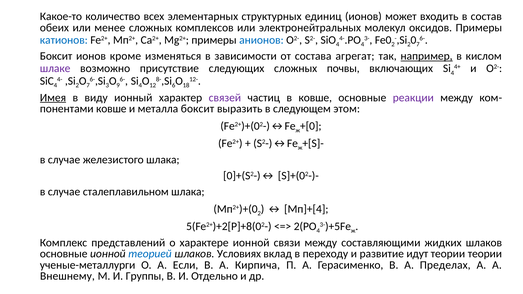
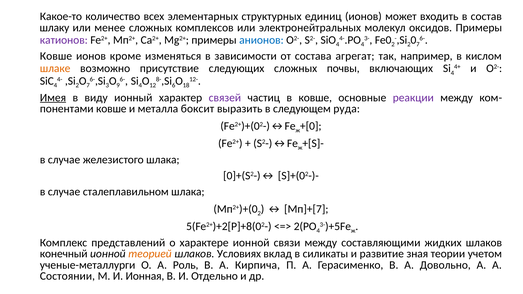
обеих: обеих -> шлаку
катионов colour: blue -> purple
Боксит at (56, 56): Боксит -> Ковше
например underline: present -> none
шлаке colour: purple -> orange
этом: этом -> руда
Мп]+[4: Мп]+[4 -> Мп]+[7
основные at (64, 254): основные -> конечный
теорией colour: blue -> orange
переходу: переходу -> силикаты
идут: идут -> зная
теории теории: теории -> учетом
Если: Если -> Роль
Пределах: Пределах -> Довольно
Внешнему: Внешнему -> Состоянии
Группы: Группы -> Ионная
